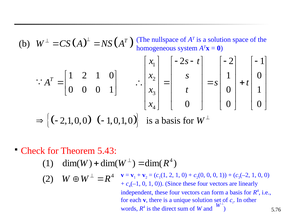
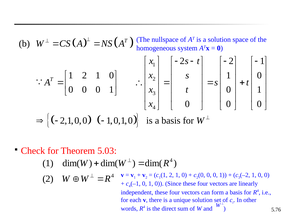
5.43: 5.43 -> 5.03
